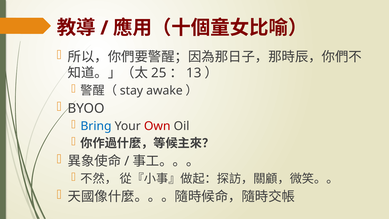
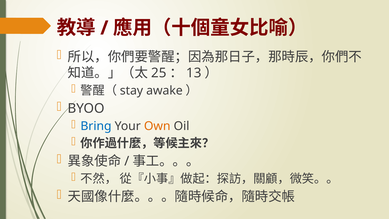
Own colour: red -> orange
